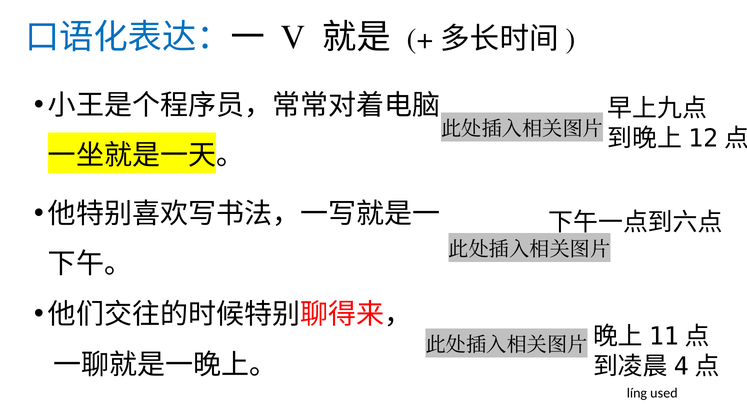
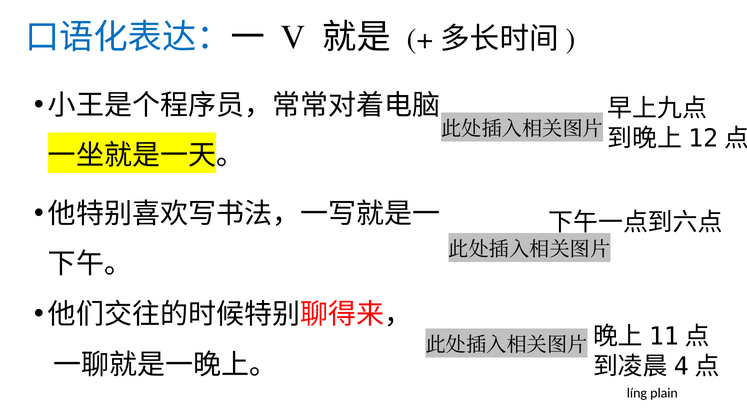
used: used -> plain
